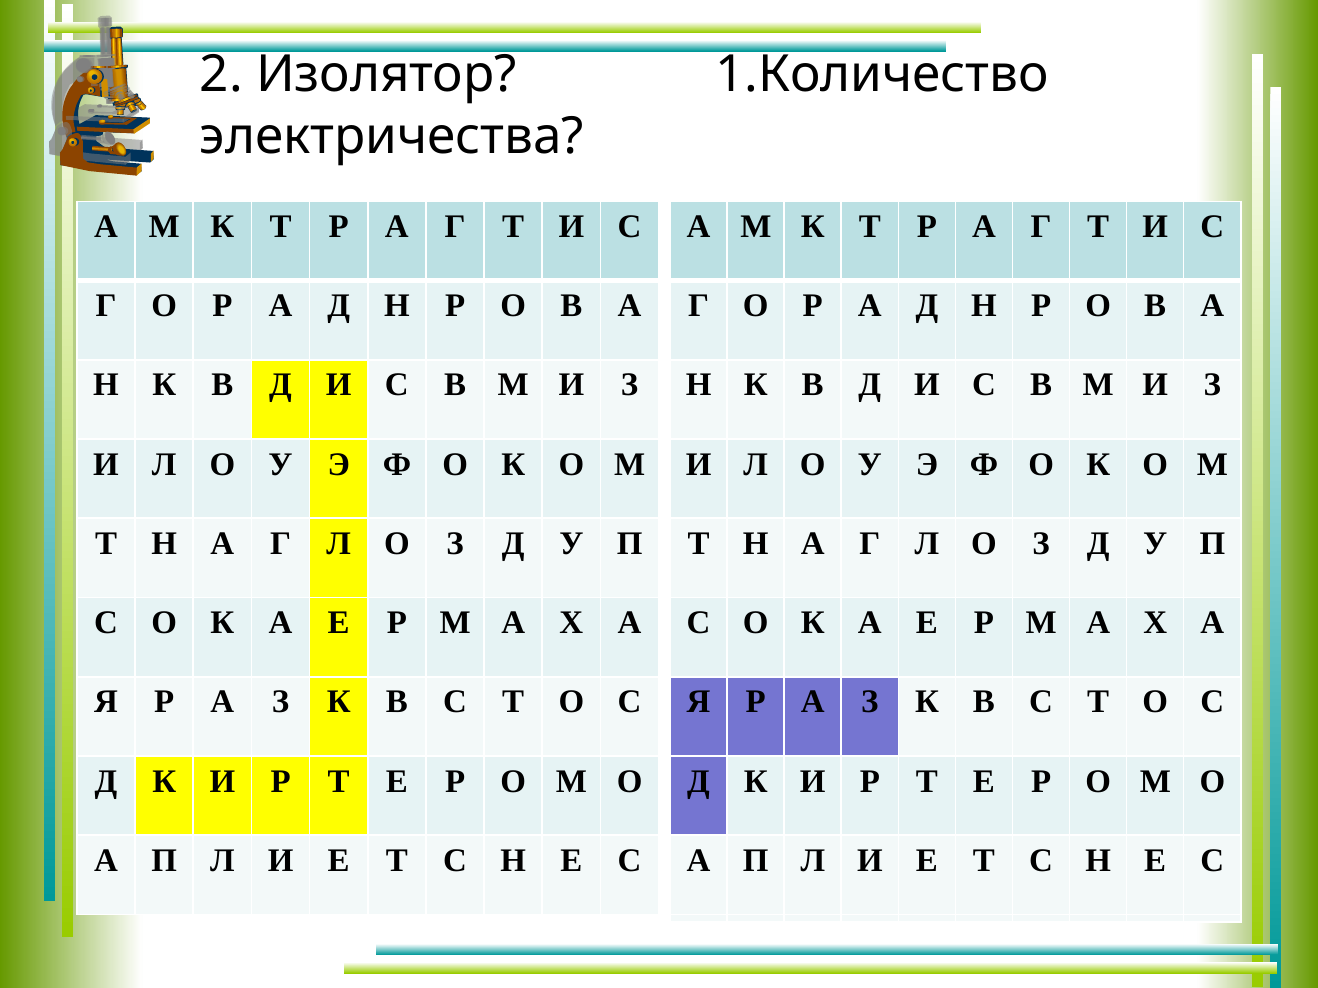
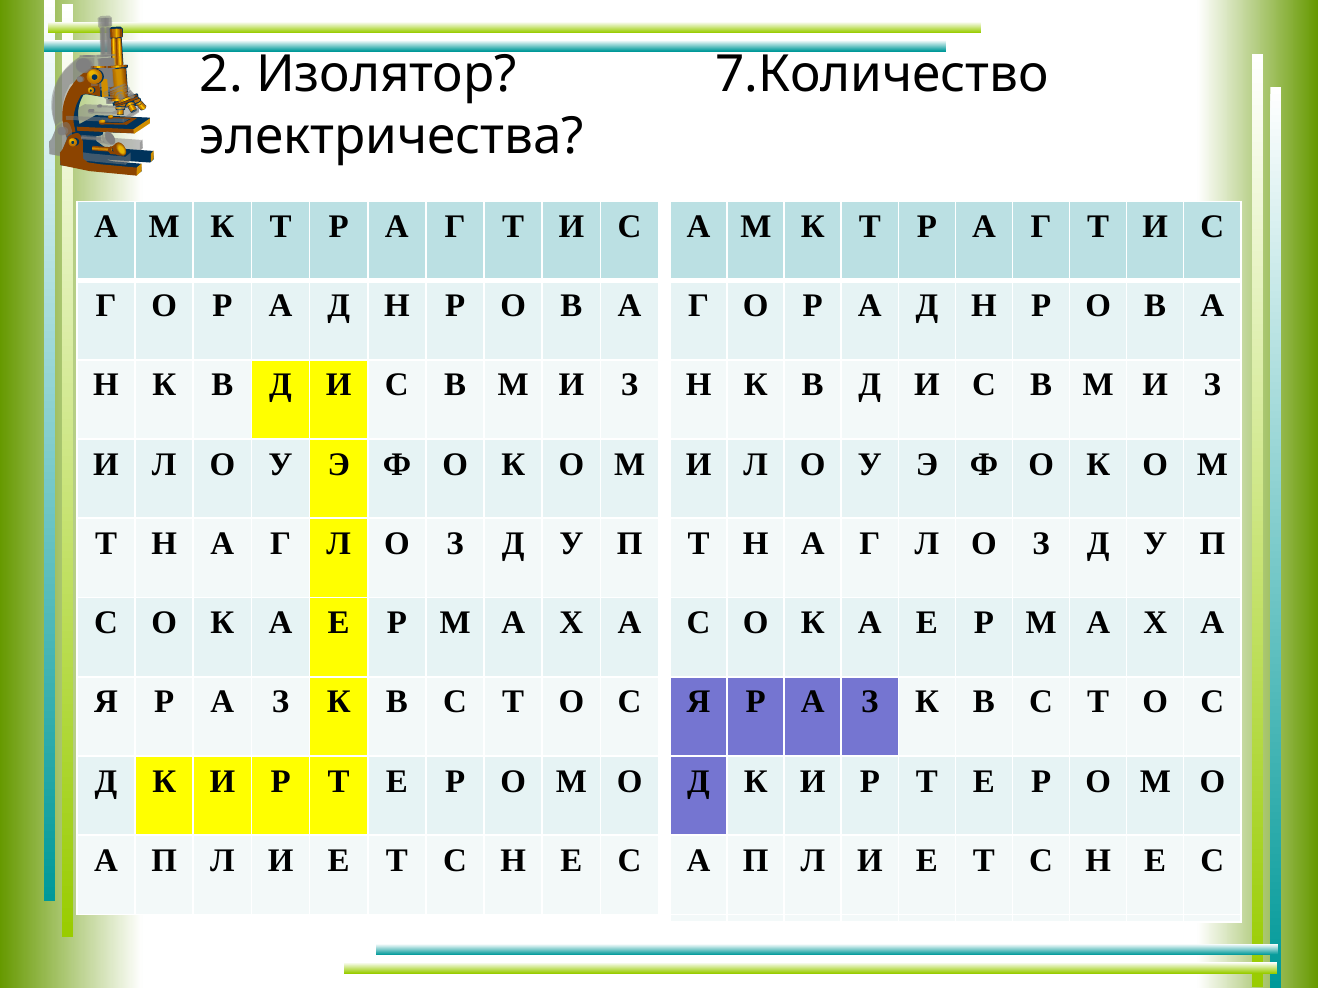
1.Количество: 1.Количество -> 7.Количество
